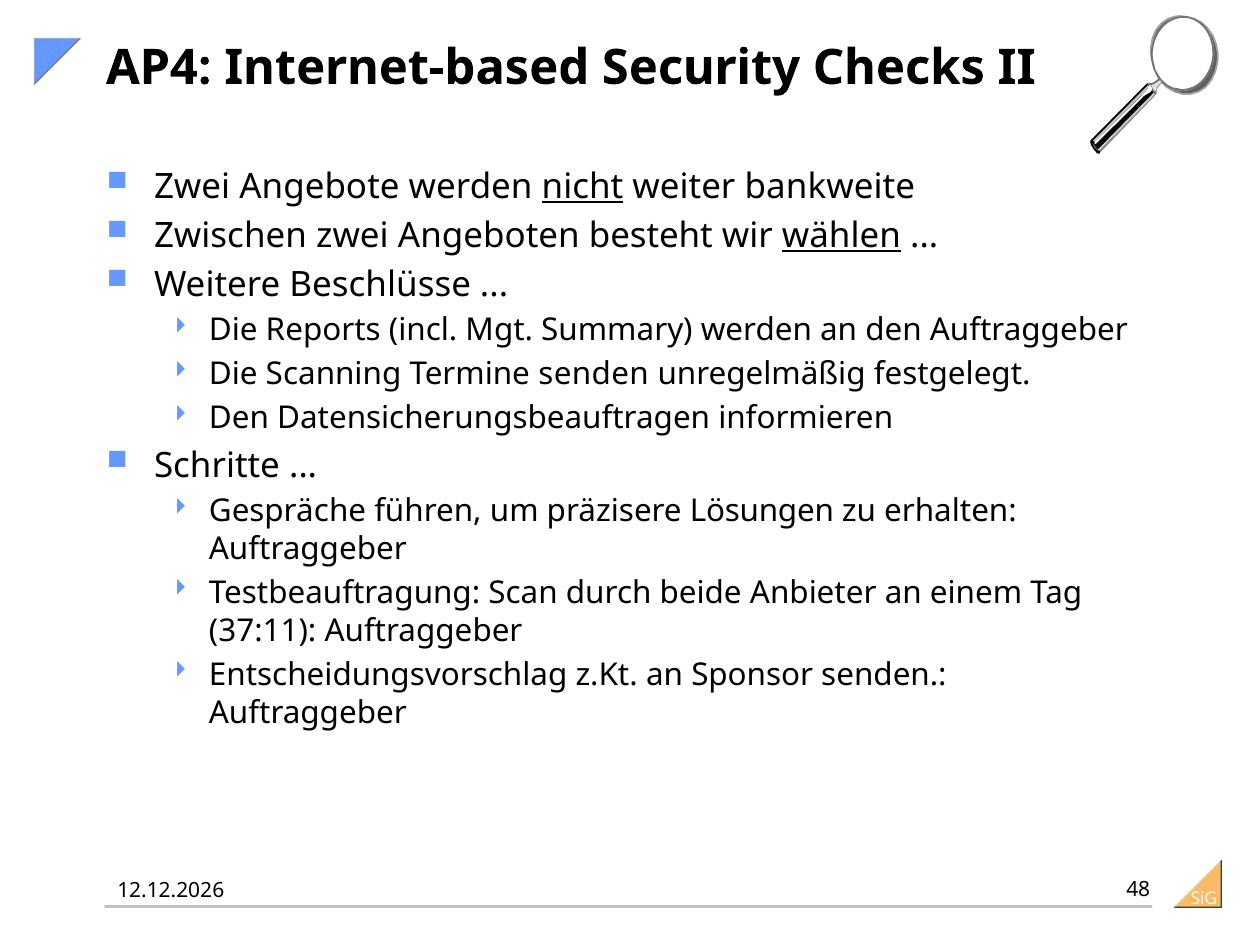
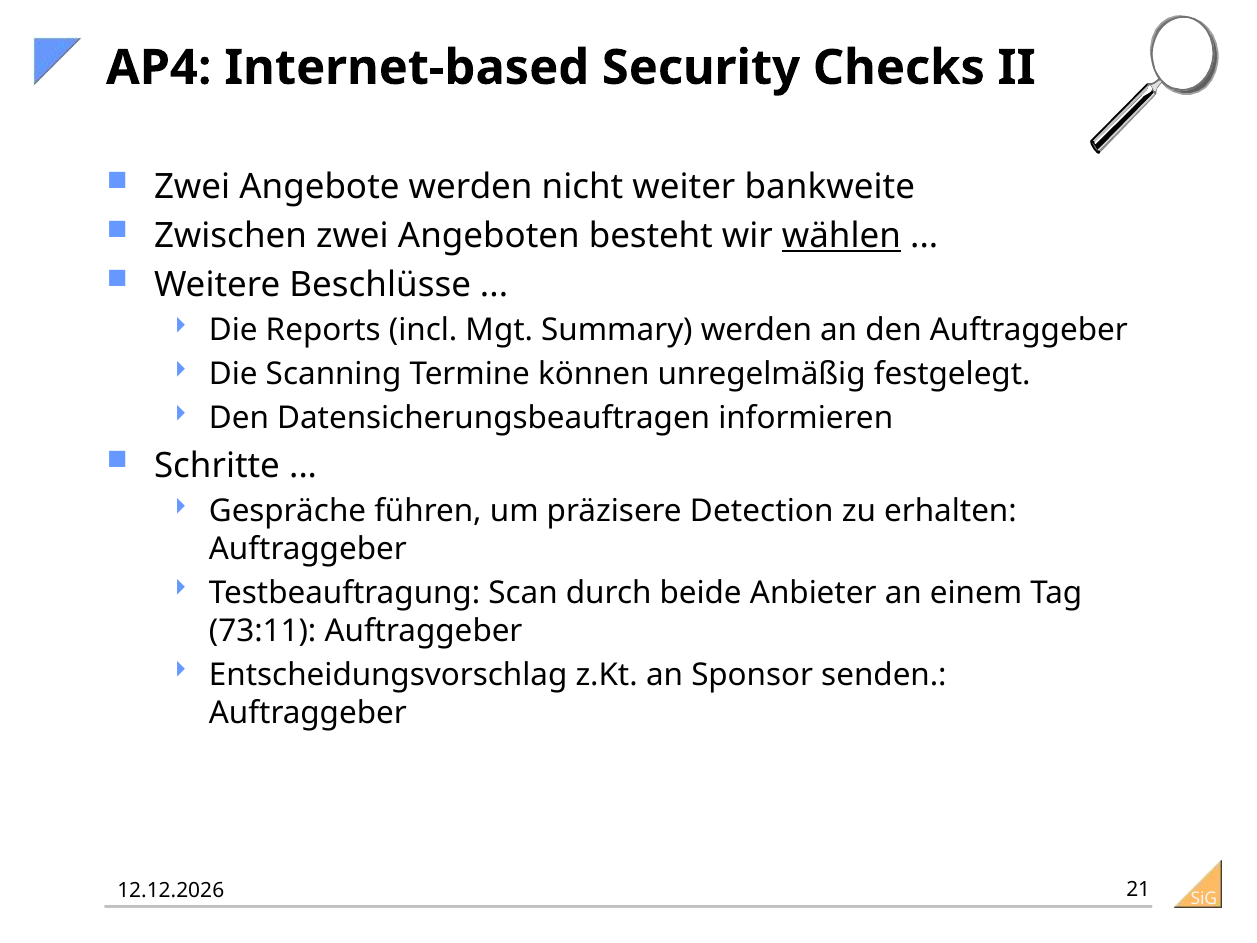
nicht underline: present -> none
Termine senden: senden -> können
Lösungen: Lösungen -> Detection
37:11: 37:11 -> 73:11
48: 48 -> 21
